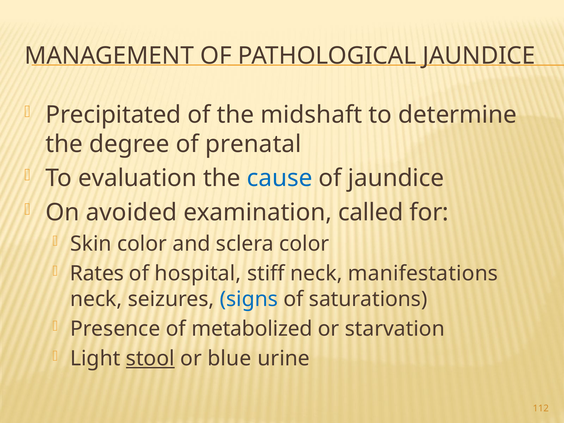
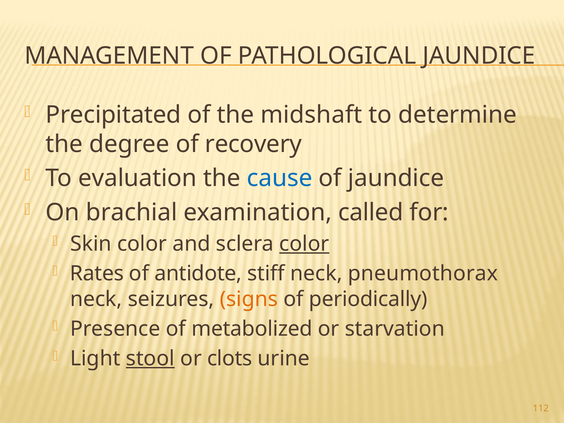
prenatal: prenatal -> recovery
avoided: avoided -> brachial
color at (304, 244) underline: none -> present
hospital: hospital -> antidote
manifestations: manifestations -> pneumothorax
signs colour: blue -> orange
saturations: saturations -> periodically
blue: blue -> clots
